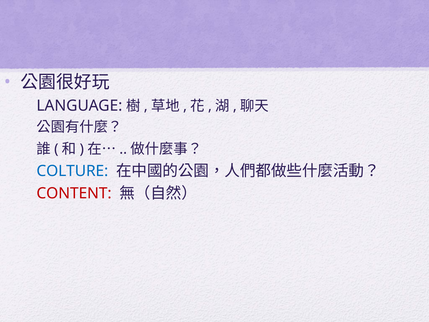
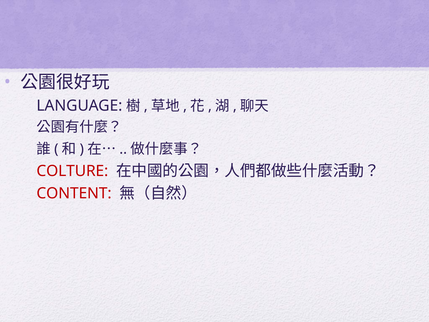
COLTURE colour: blue -> red
